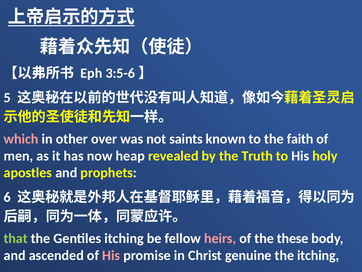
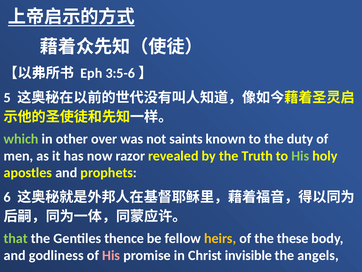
which colour: pink -> light green
faith: faith -> duty
heap: heap -> razor
His at (300, 156) colour: white -> light green
Gentiles itching: itching -> thence
heirs colour: pink -> yellow
ascended: ascended -> godliness
genuine: genuine -> invisible
the itching: itching -> angels
